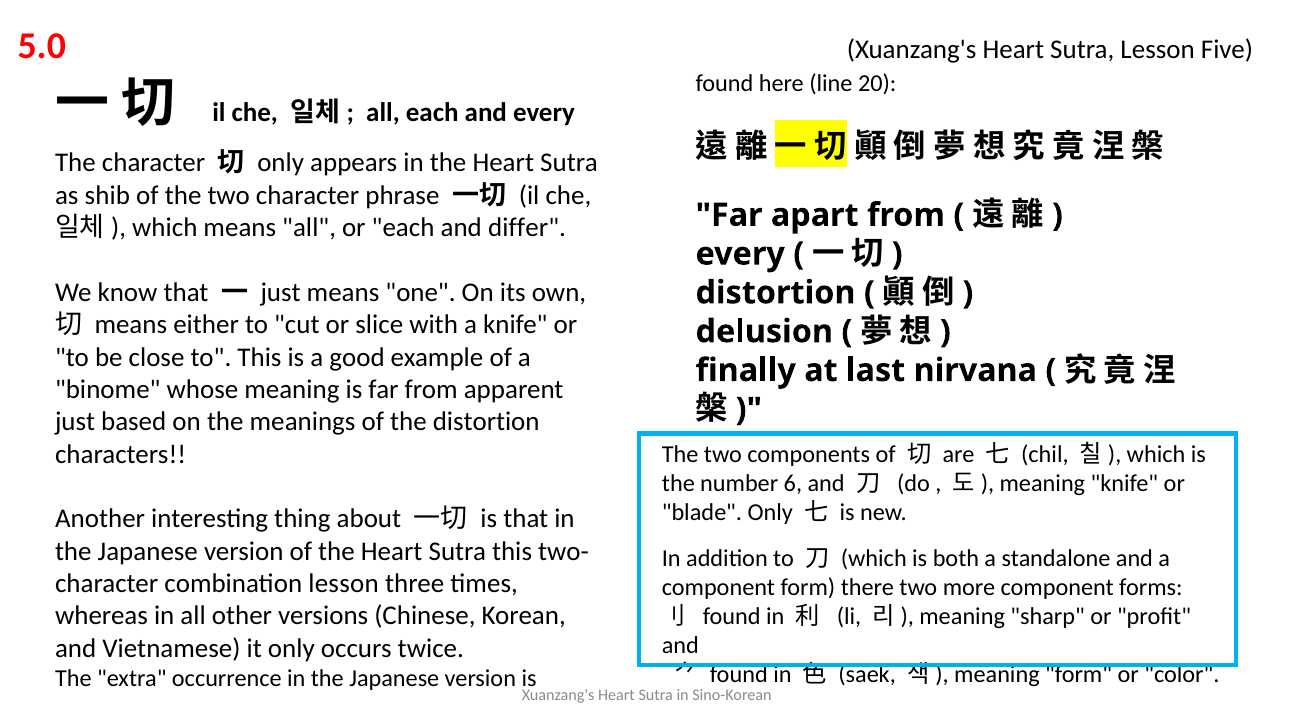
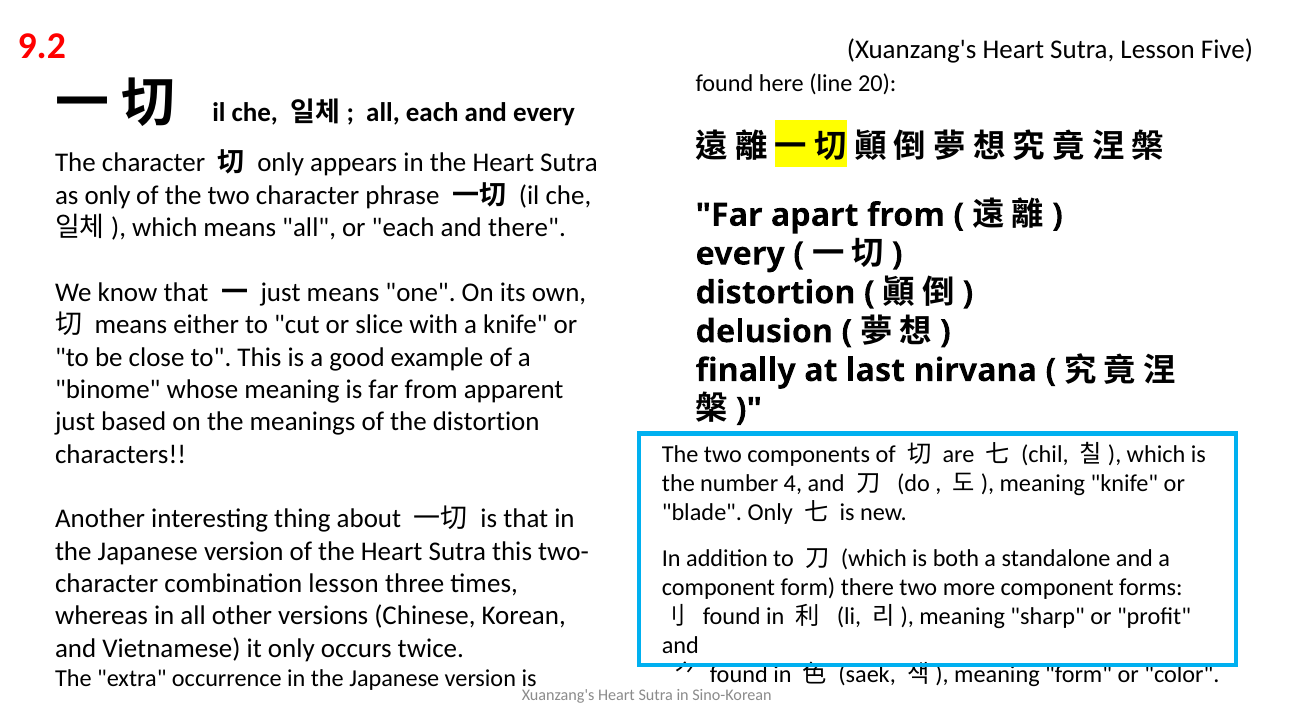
5.0: 5.0 -> 9.2
as shib: shib -> only
and differ: differ -> there
6: 6 -> 4
